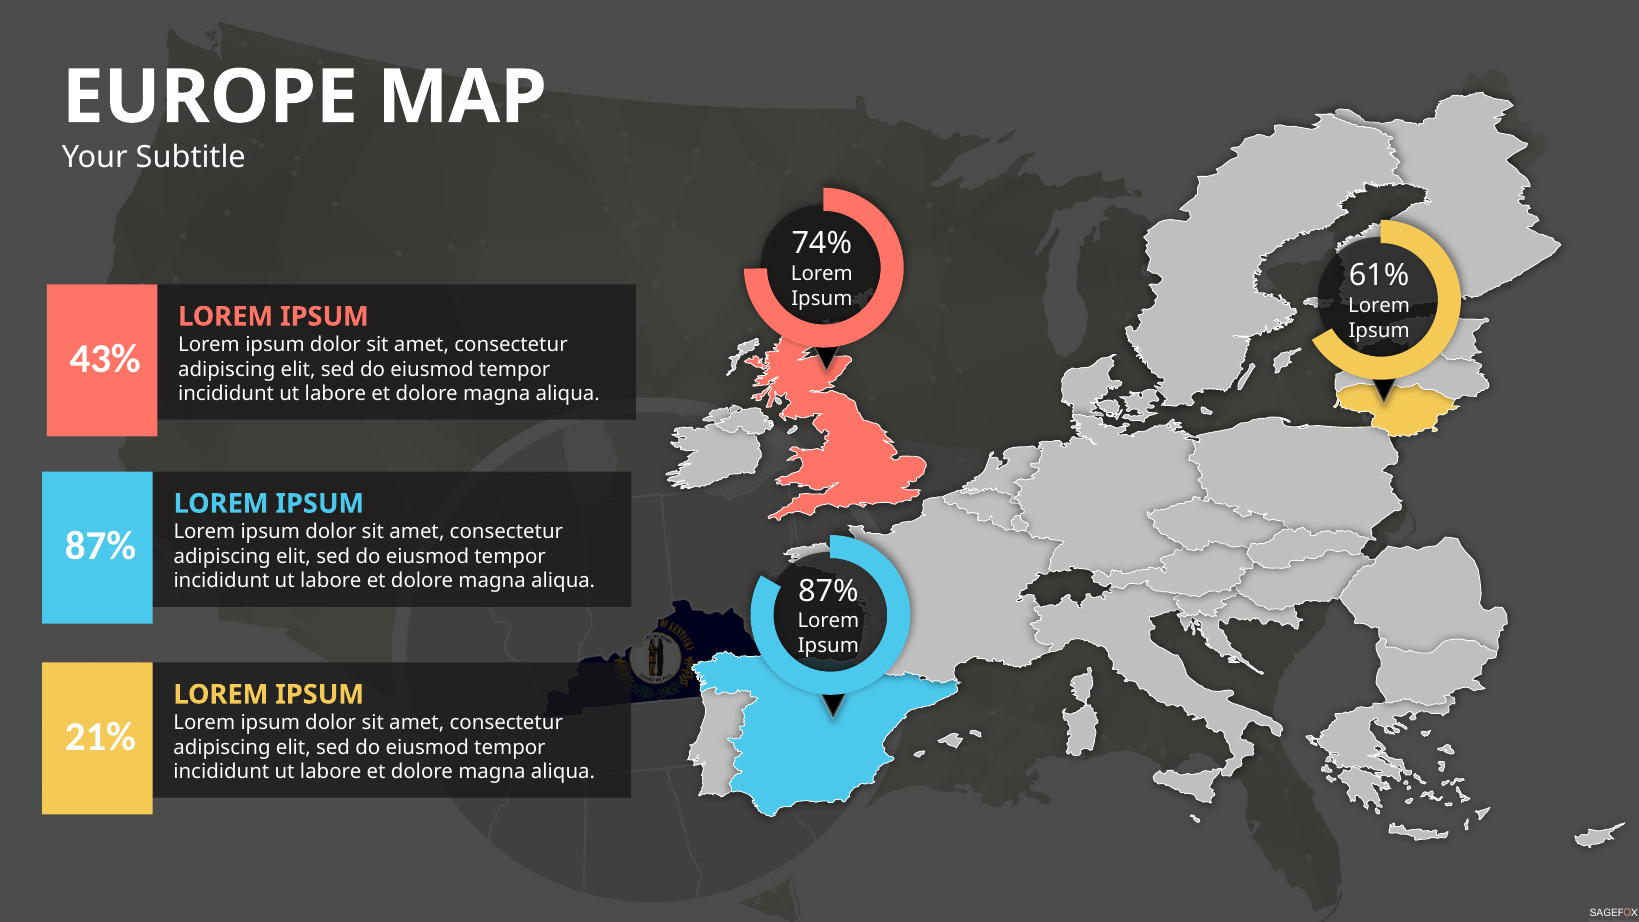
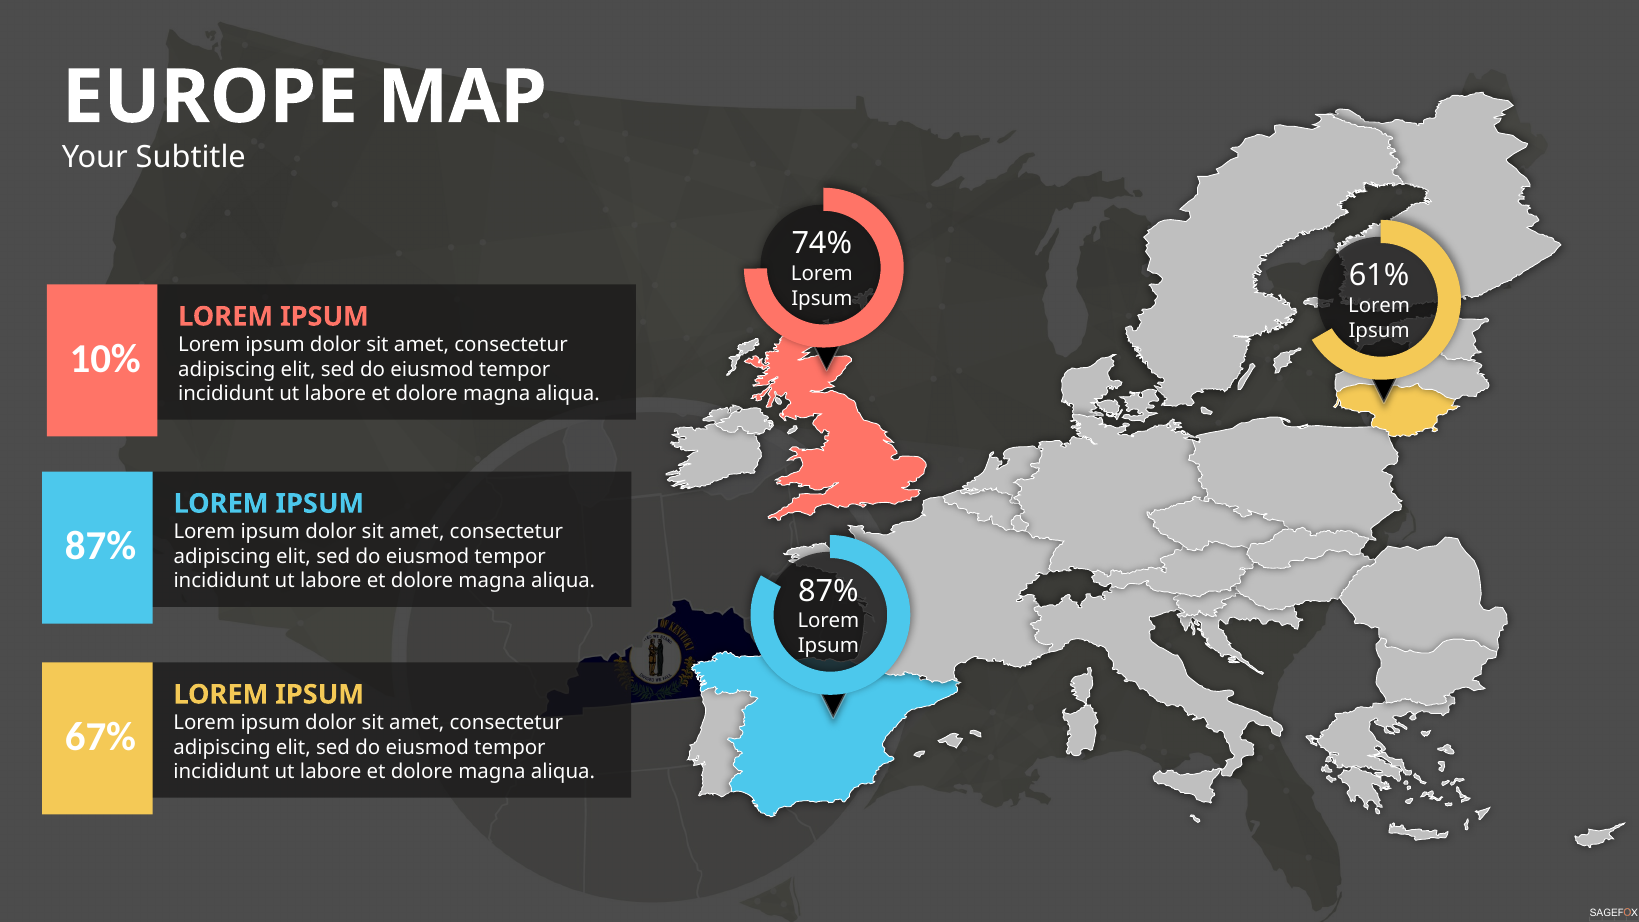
43%: 43% -> 10%
21%: 21% -> 67%
